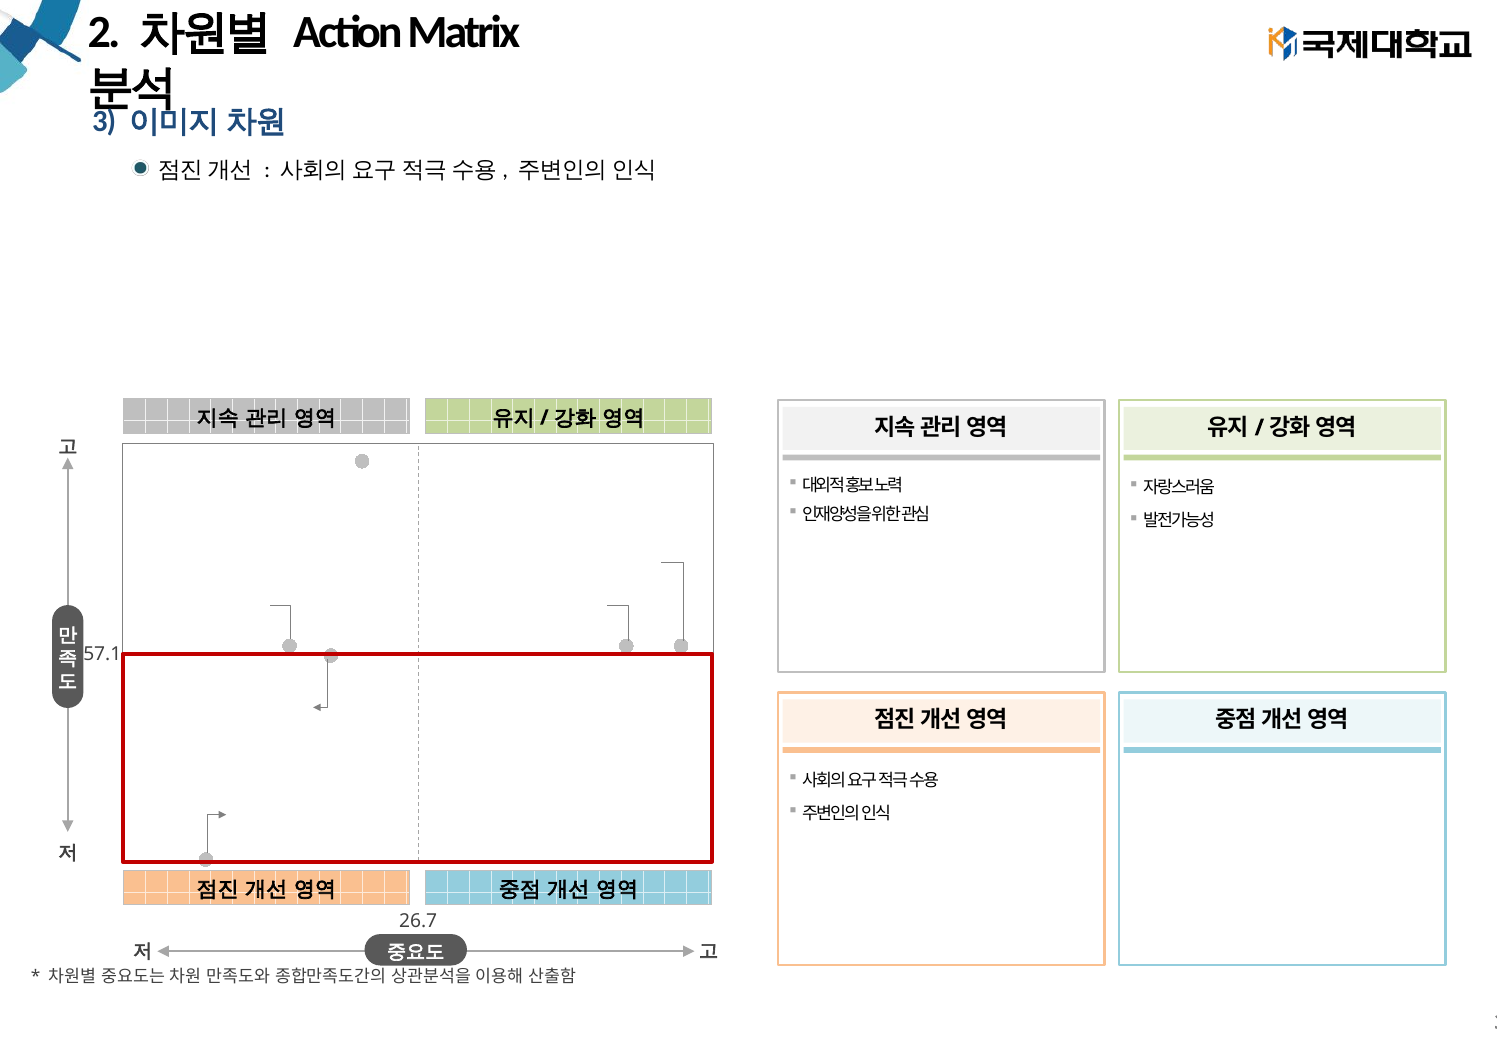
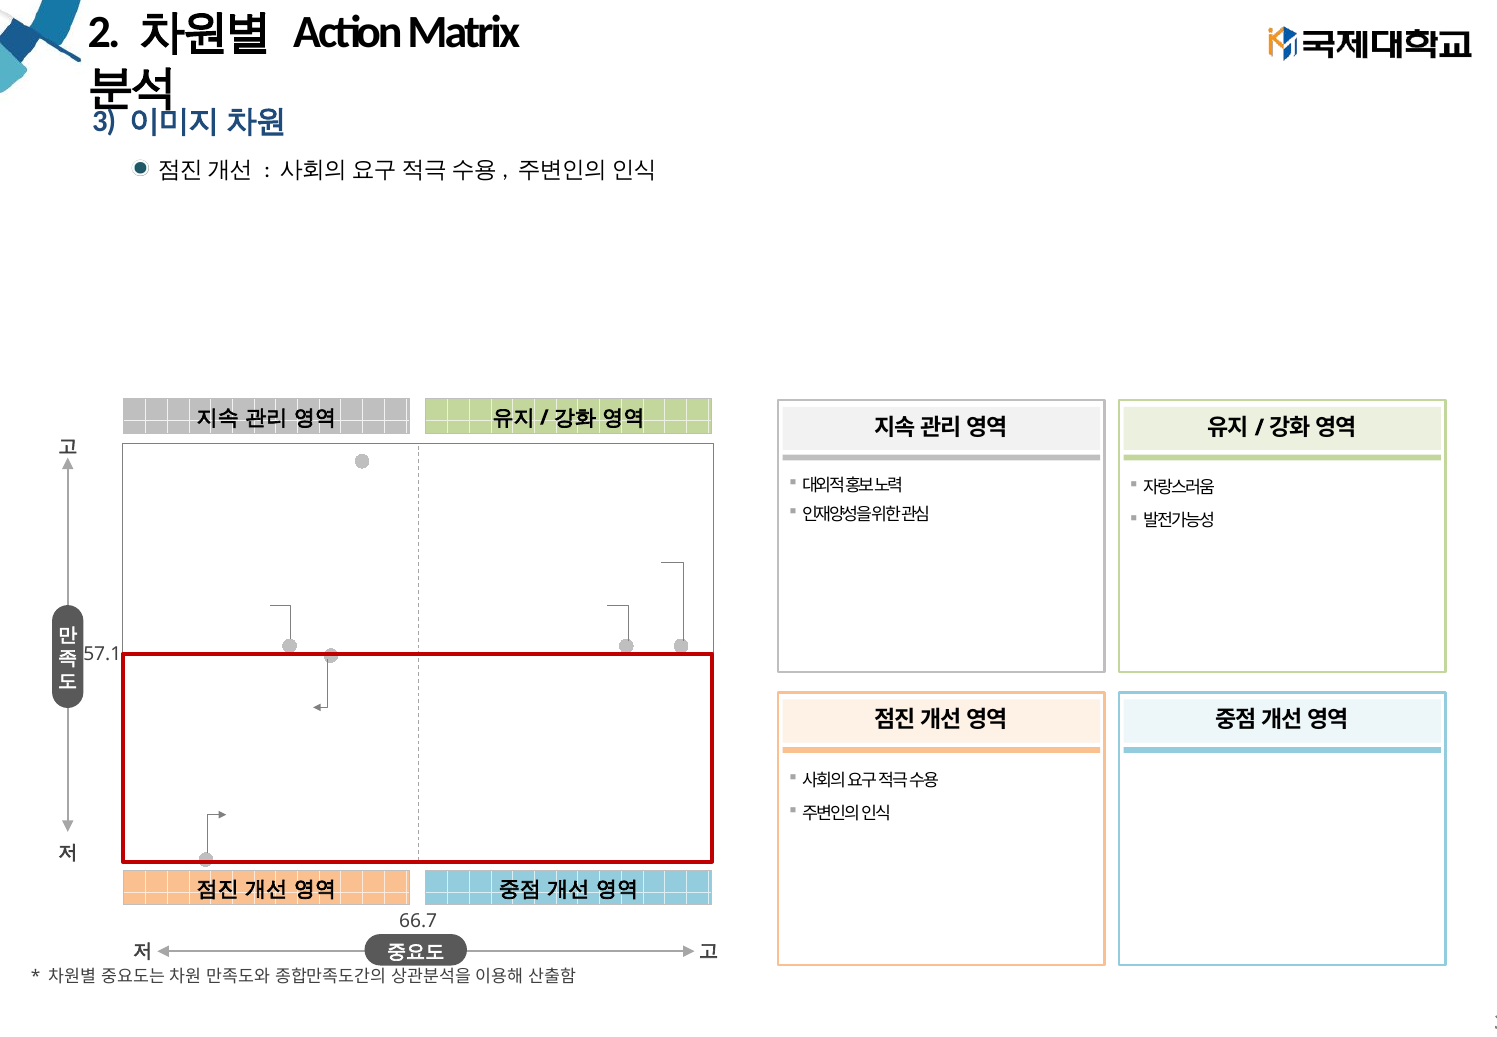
26.7: 26.7 -> 66.7
